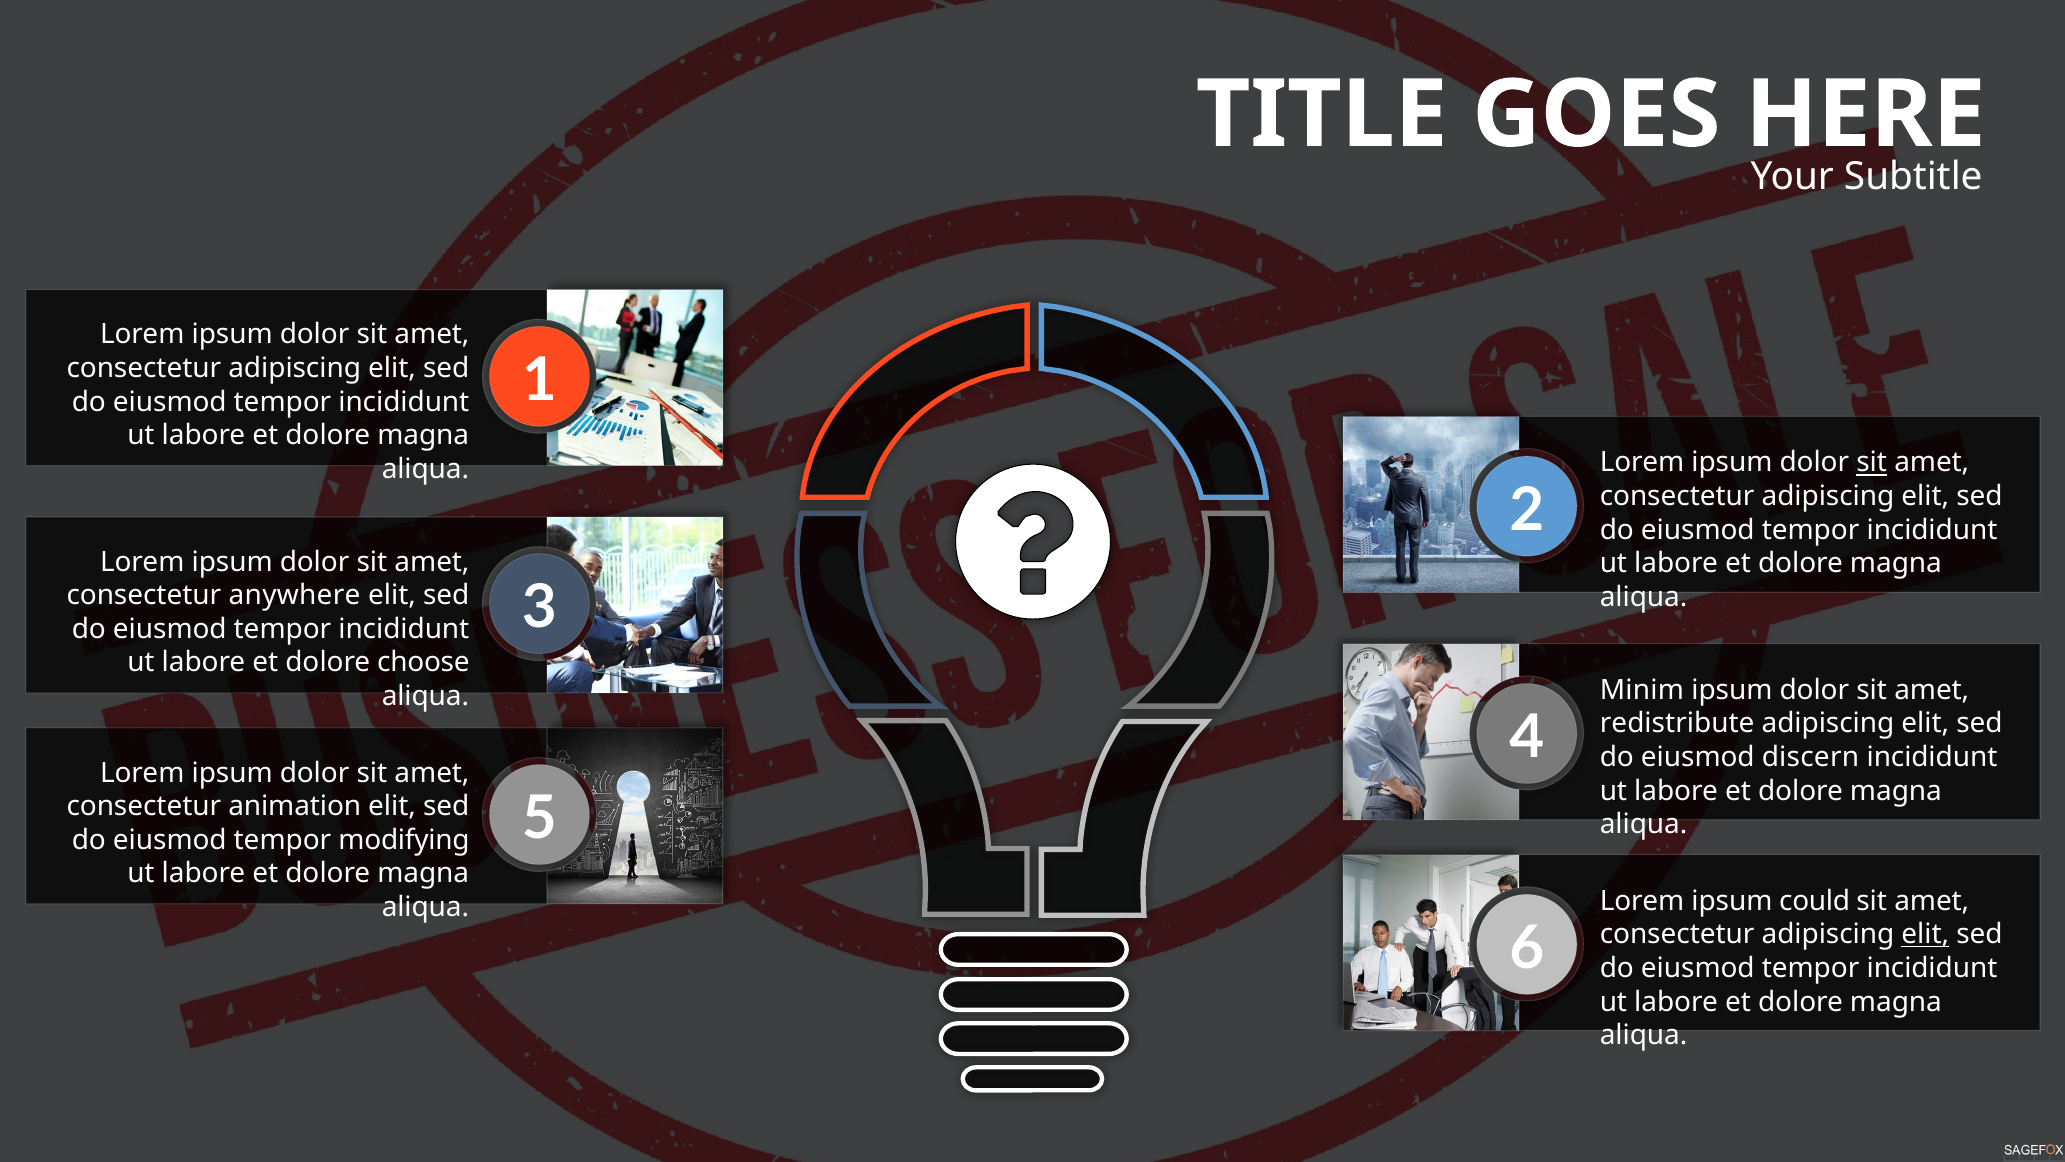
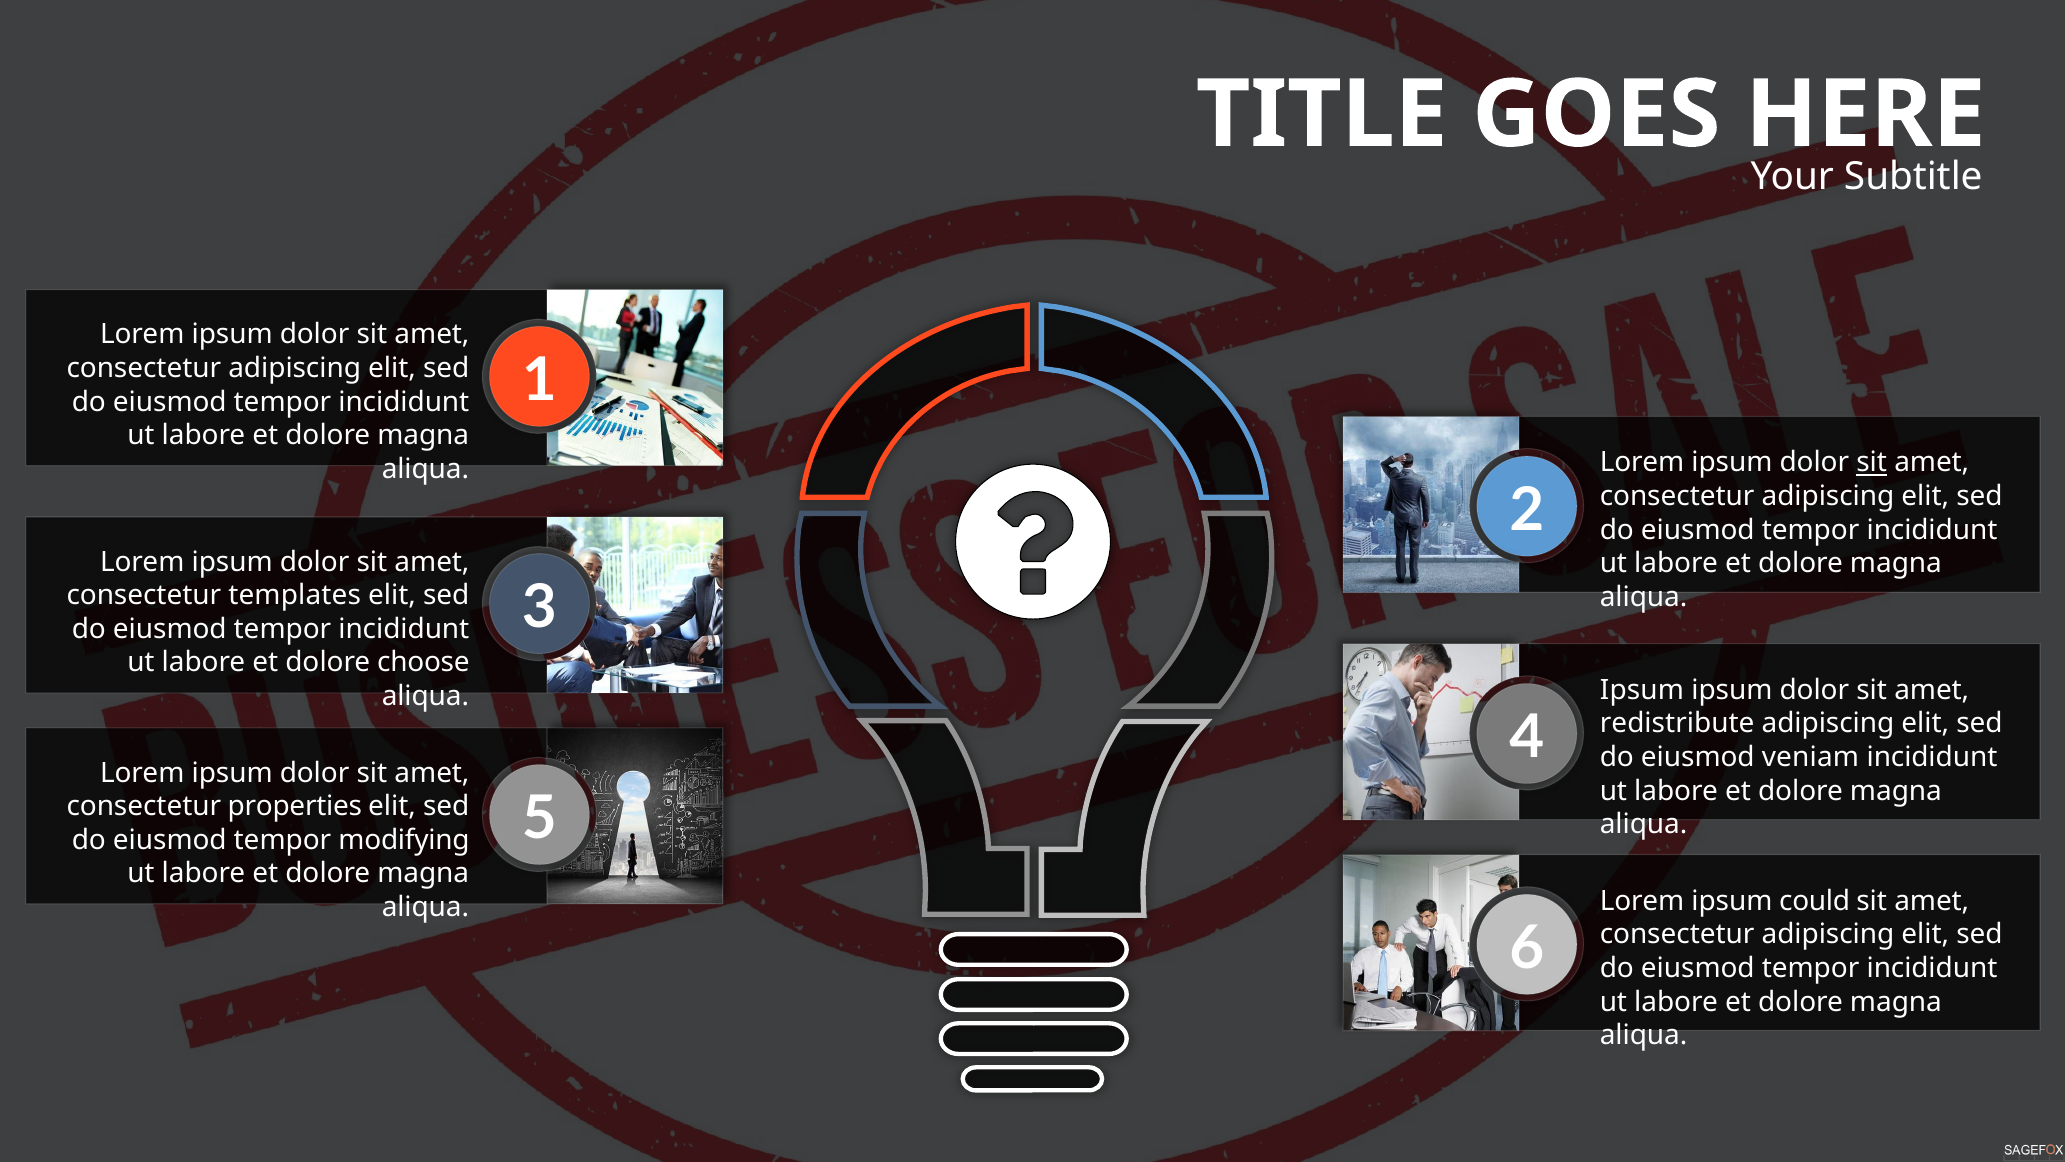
anywhere: anywhere -> templates
Minim at (1642, 690): Minim -> Ipsum
discern: discern -> veniam
animation: animation -> properties
elit at (1925, 934) underline: present -> none
